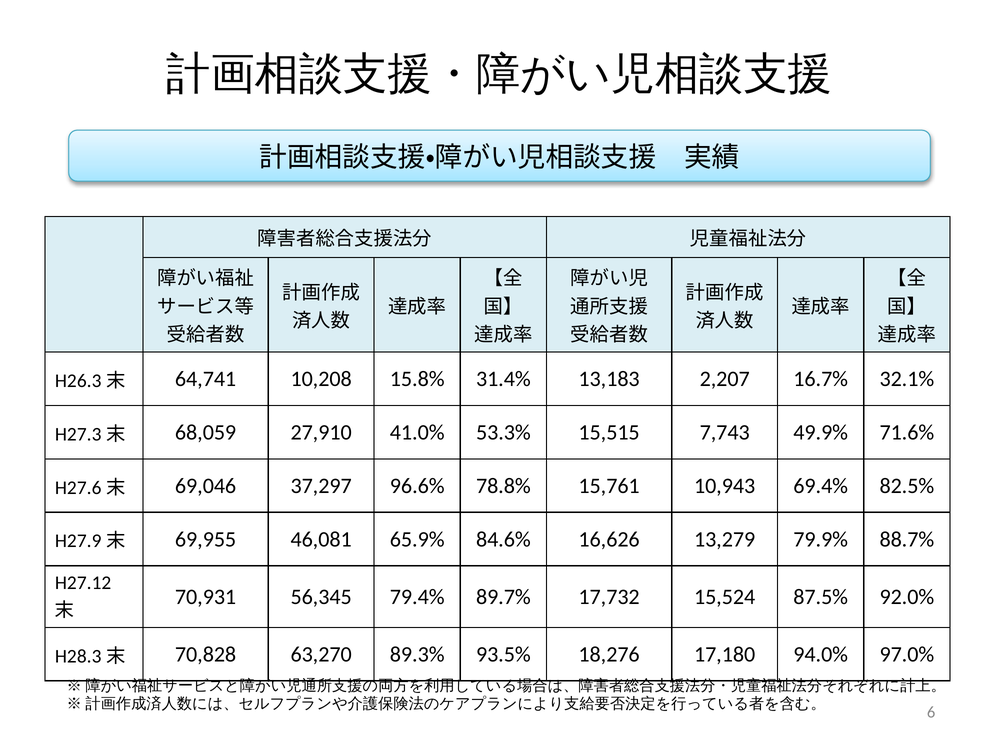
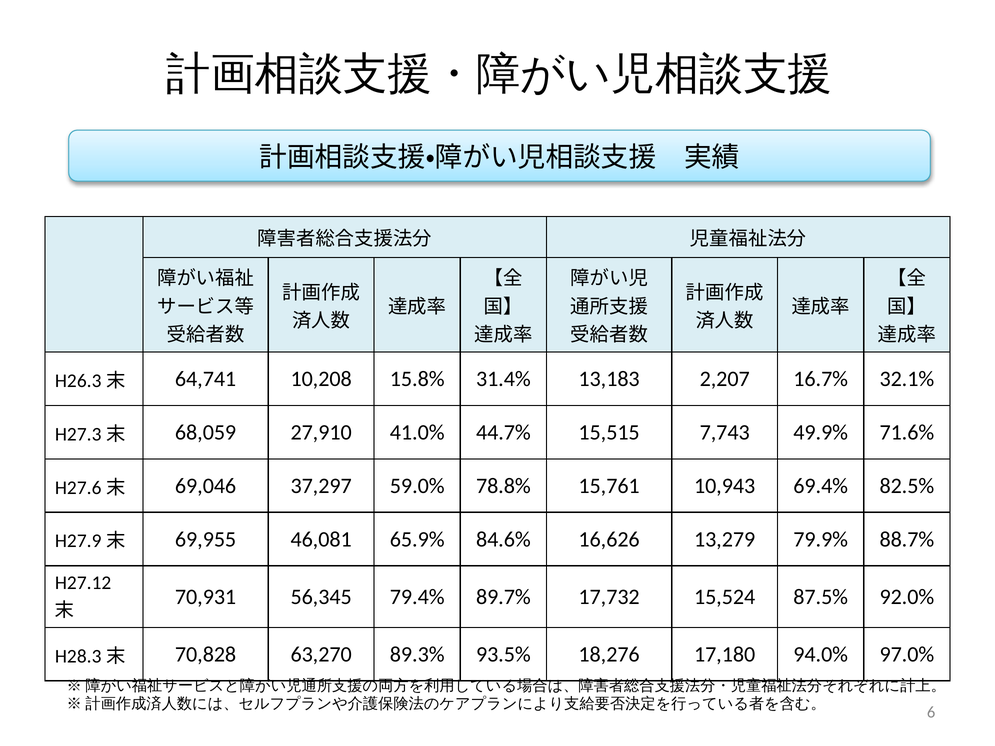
53.3%: 53.3% -> 44.7%
96.6%: 96.6% -> 59.0%
